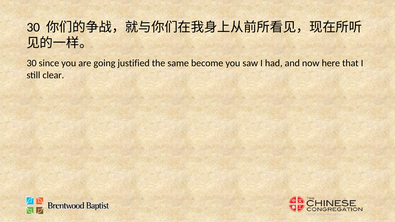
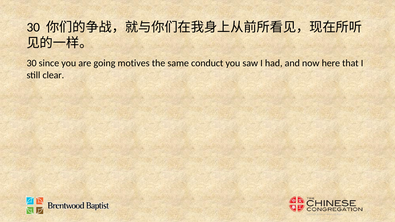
justified: justified -> motives
become: become -> conduct
